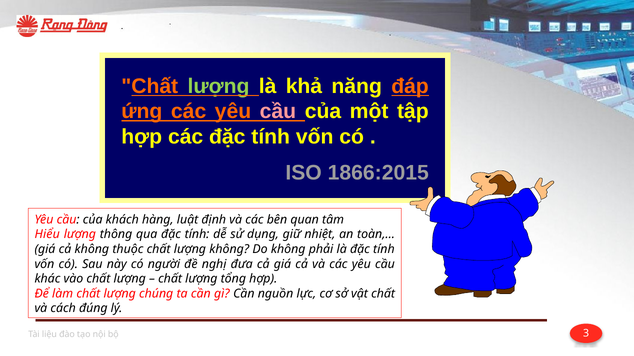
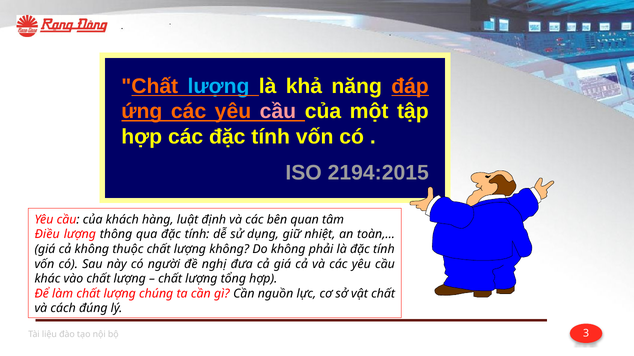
lượng at (219, 86) colour: light green -> light blue
1866:2015: 1866:2015 -> 2194:2015
Hiểu: Hiểu -> Điều
